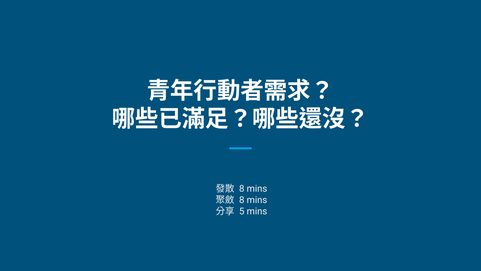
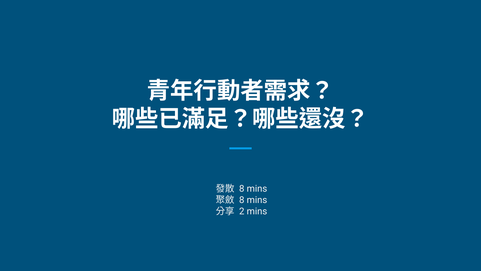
5: 5 -> 2
